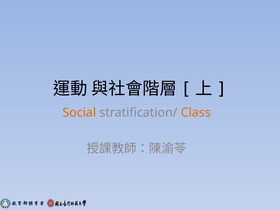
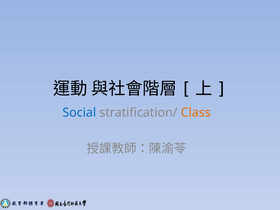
Social colour: orange -> blue
